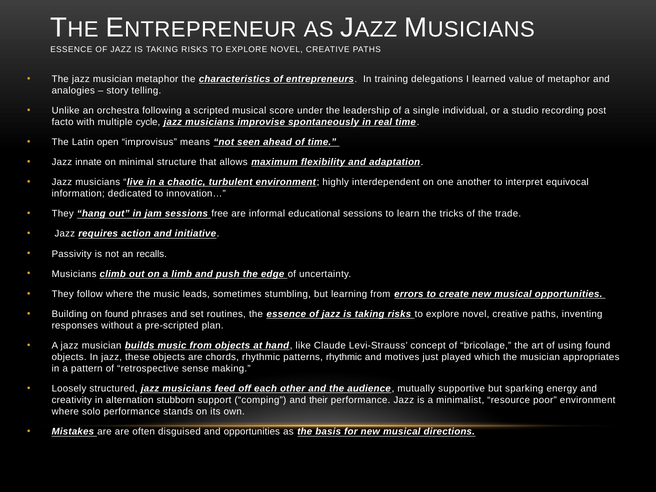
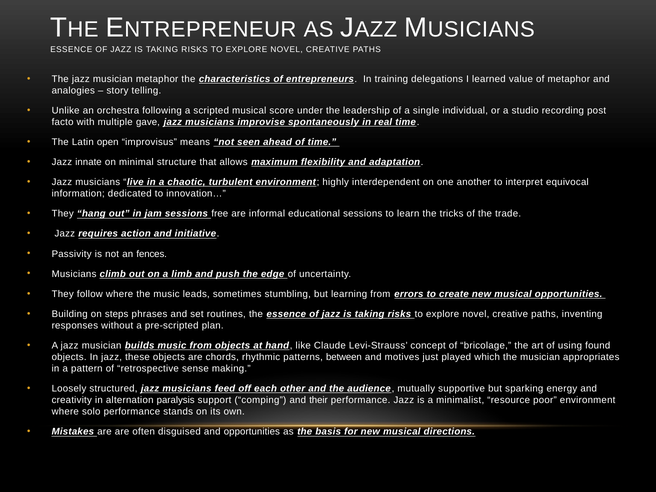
cycle: cycle -> gave
recalls: recalls -> fences
on found: found -> steps
patterns rhythmic: rhythmic -> between
stubborn: stubborn -> paralysis
